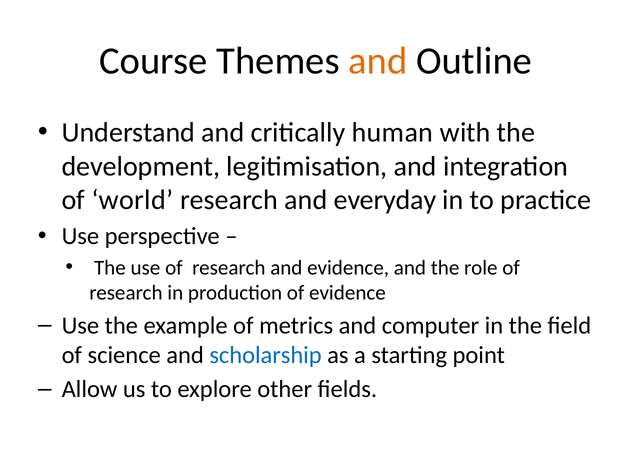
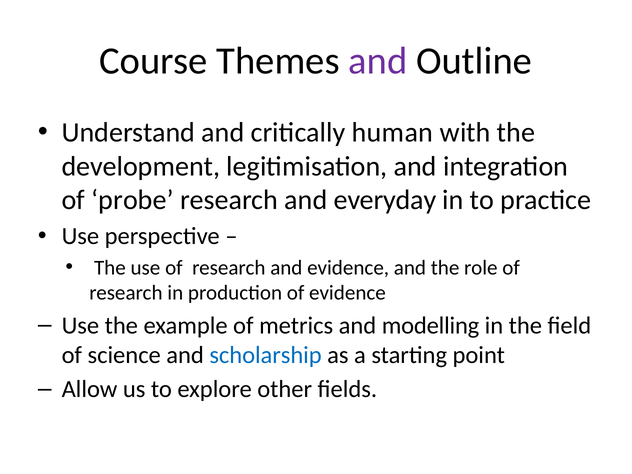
and at (378, 61) colour: orange -> purple
world: world -> probe
computer: computer -> modelling
